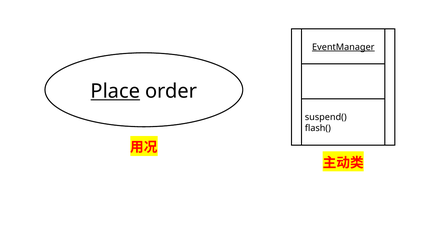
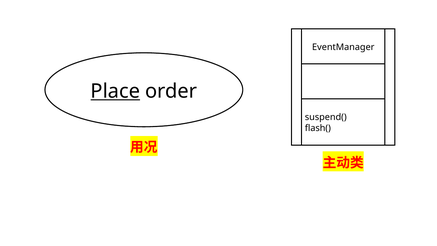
EventManager underline: present -> none
